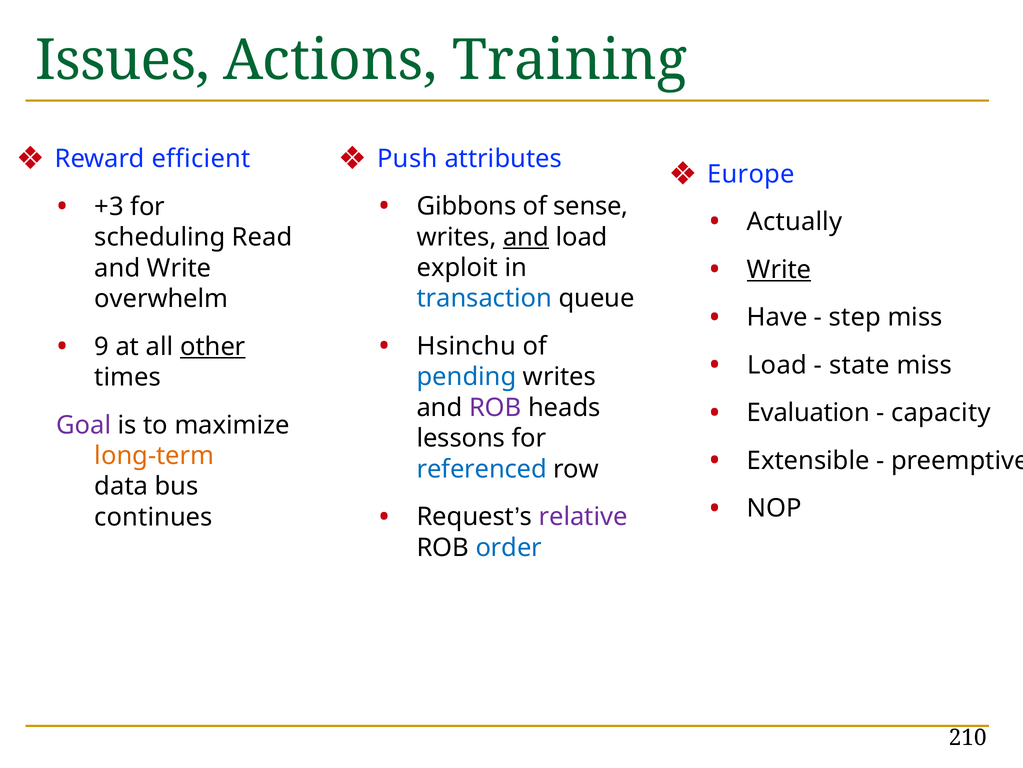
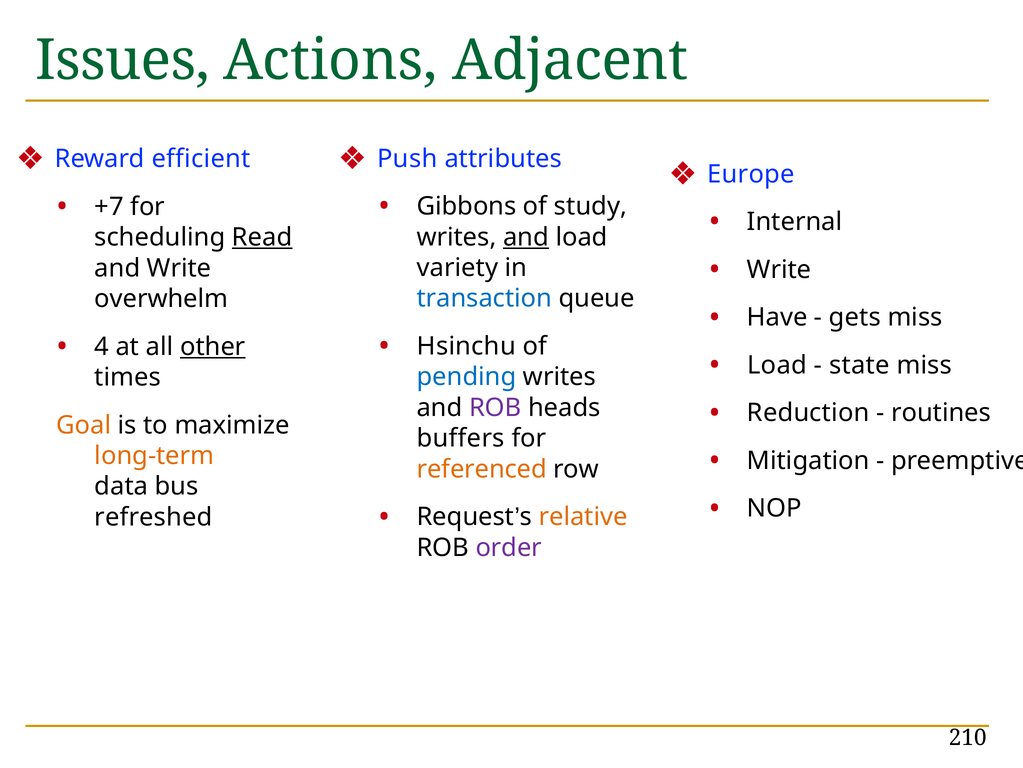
Training: Training -> Adjacent
sense: sense -> study
+3: +3 -> +7
Actually: Actually -> Internal
Read underline: none -> present
exploit: exploit -> variety
Write at (779, 269) underline: present -> none
step: step -> gets
9: 9 -> 4
Evaluation: Evaluation -> Reduction
capacity: capacity -> routines
Goal colour: purple -> orange
lessons: lessons -> buffers
Extensible: Extensible -> Mitigation
referenced colour: blue -> orange
relative colour: purple -> orange
continues: continues -> refreshed
order colour: blue -> purple
